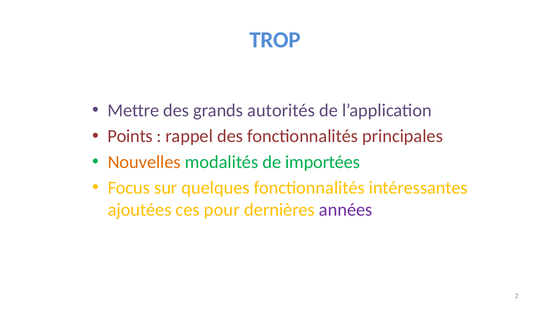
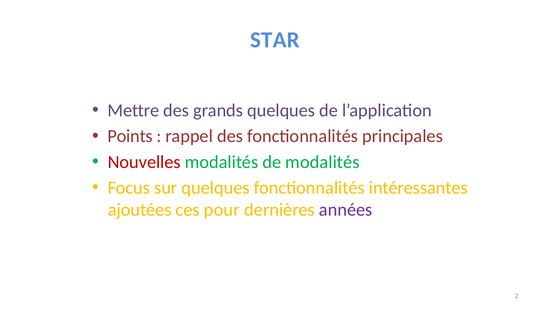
TROP: TROP -> STAR
grands autorités: autorités -> quelques
Nouvelles colour: orange -> red
de importées: importées -> modalités
